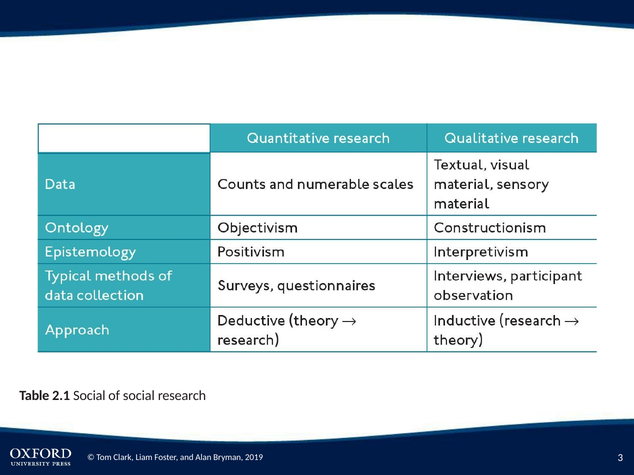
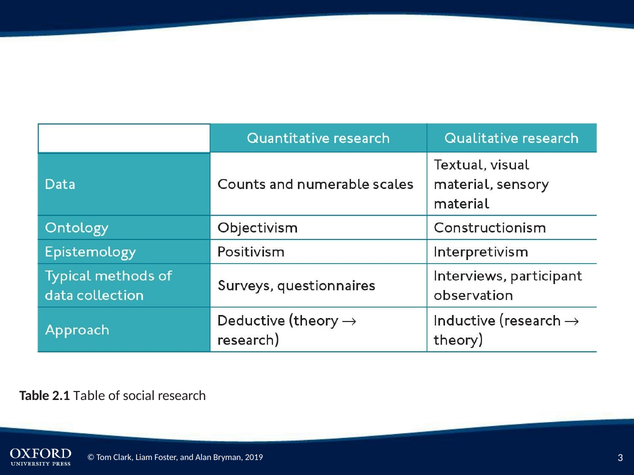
2.1 Social: Social -> Table
